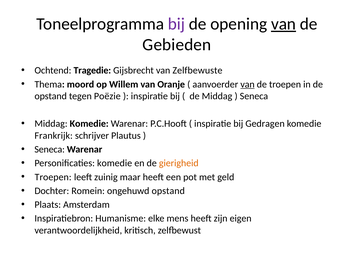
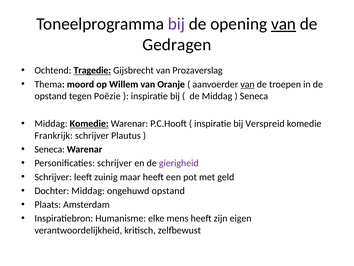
Gebieden: Gebieden -> Gedragen
Tragedie underline: none -> present
Zelfbewuste: Zelfbewuste -> Prozaverslag
Komedie at (89, 123) underline: none -> present
Gedragen: Gedragen -> Verspreid
Personificaties komedie: komedie -> schrijver
gierigheid colour: orange -> purple
Troepen at (53, 177): Troepen -> Schrijver
Dochter Romein: Romein -> Middag
